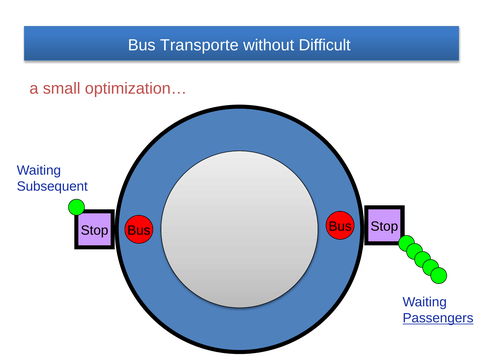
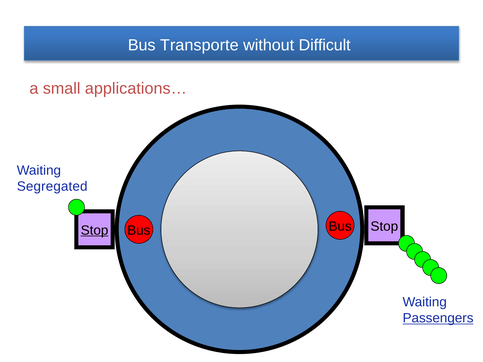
optimization…: optimization… -> applications…
Subsequent: Subsequent -> Segregated
Stop at (95, 230) underline: none -> present
